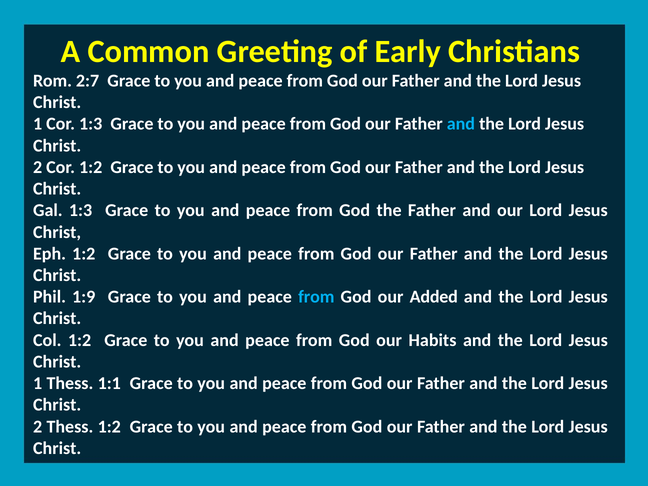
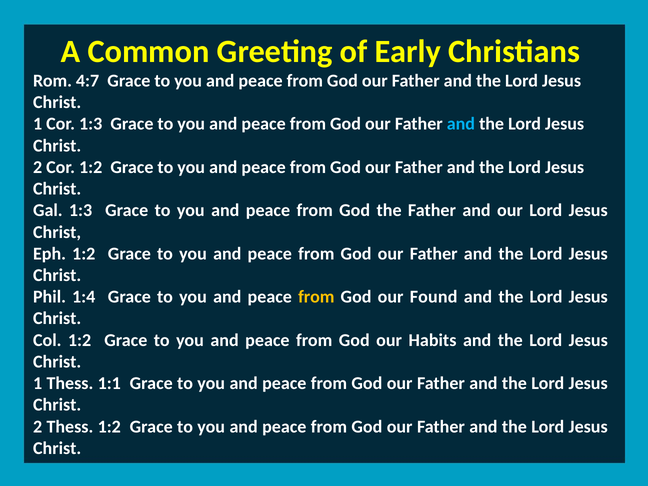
2:7: 2:7 -> 4:7
1:9: 1:9 -> 1:4
from at (316, 297) colour: light blue -> yellow
Added: Added -> Found
